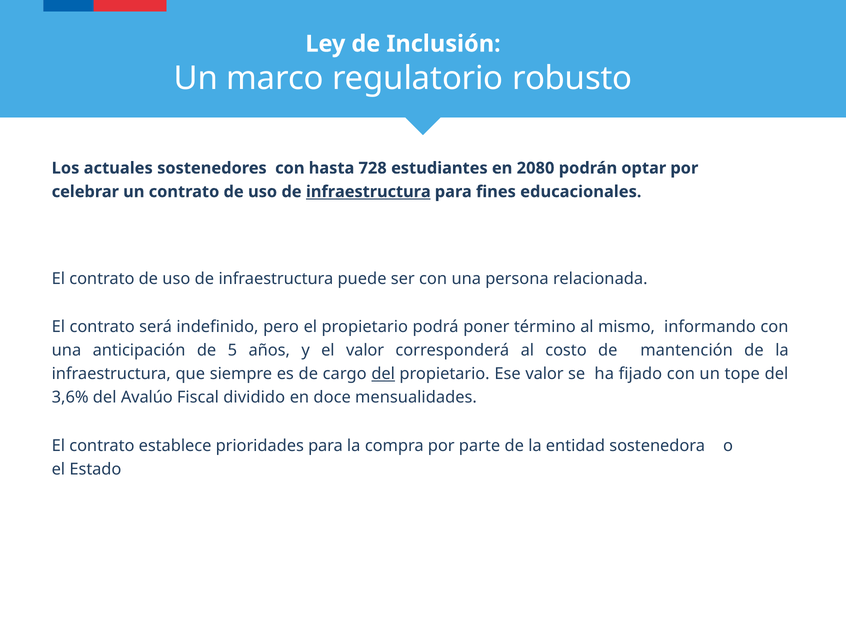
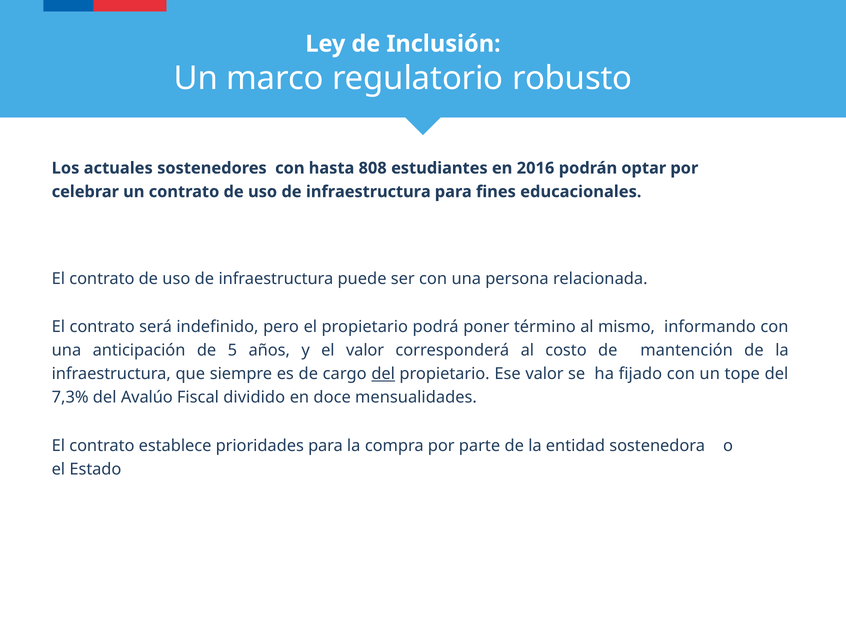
728: 728 -> 808
2080: 2080 -> 2016
infraestructura at (368, 192) underline: present -> none
3,6%: 3,6% -> 7,3%
